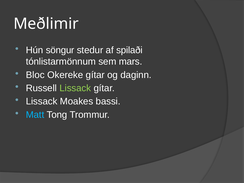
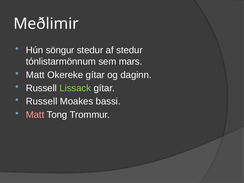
af spilaði: spilaði -> stedur
Bloc at (35, 75): Bloc -> Matt
Lissack at (42, 101): Lissack -> Russell
Matt at (35, 115) colour: light blue -> pink
